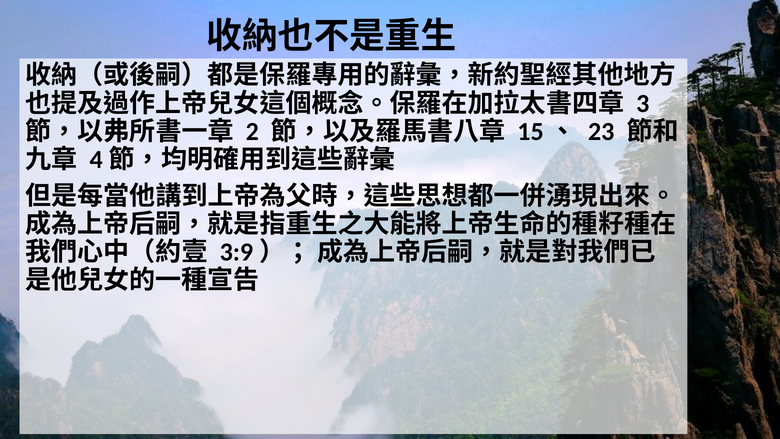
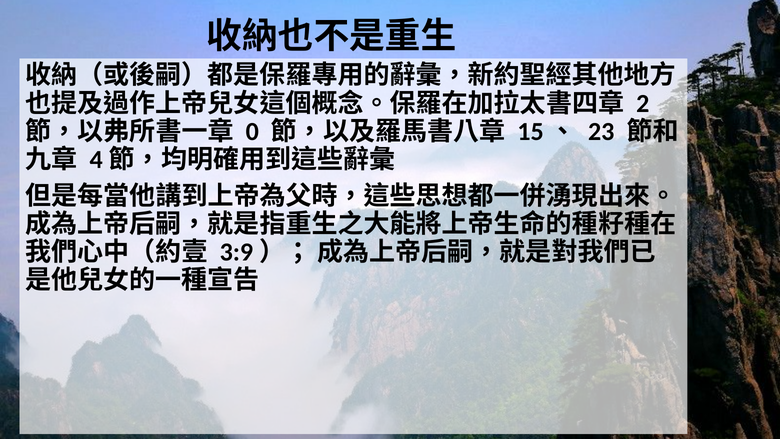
3: 3 -> 2
2: 2 -> 0
